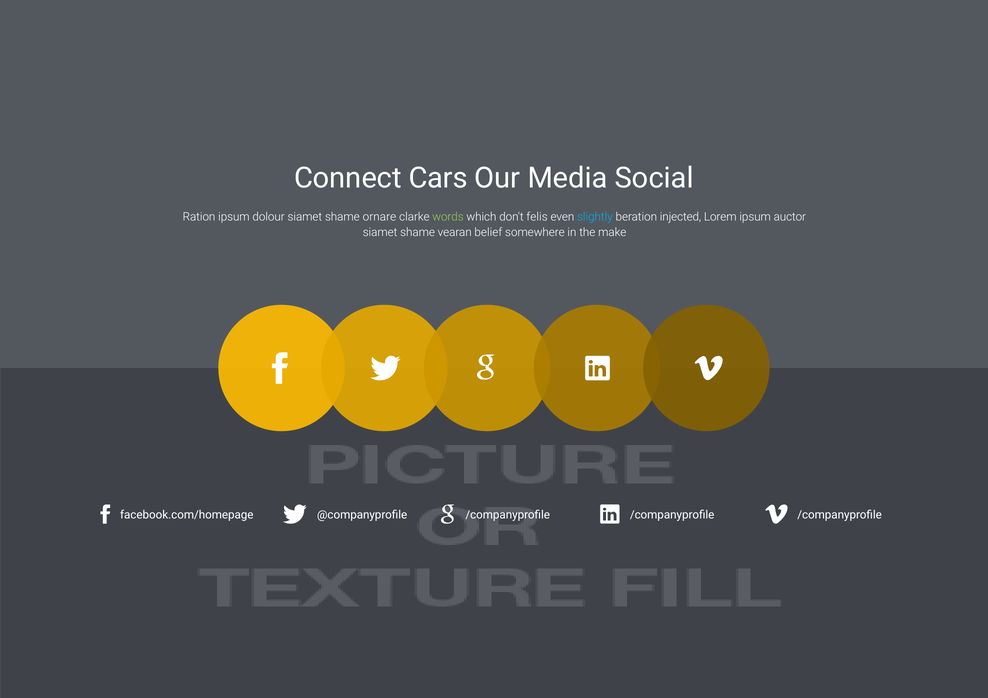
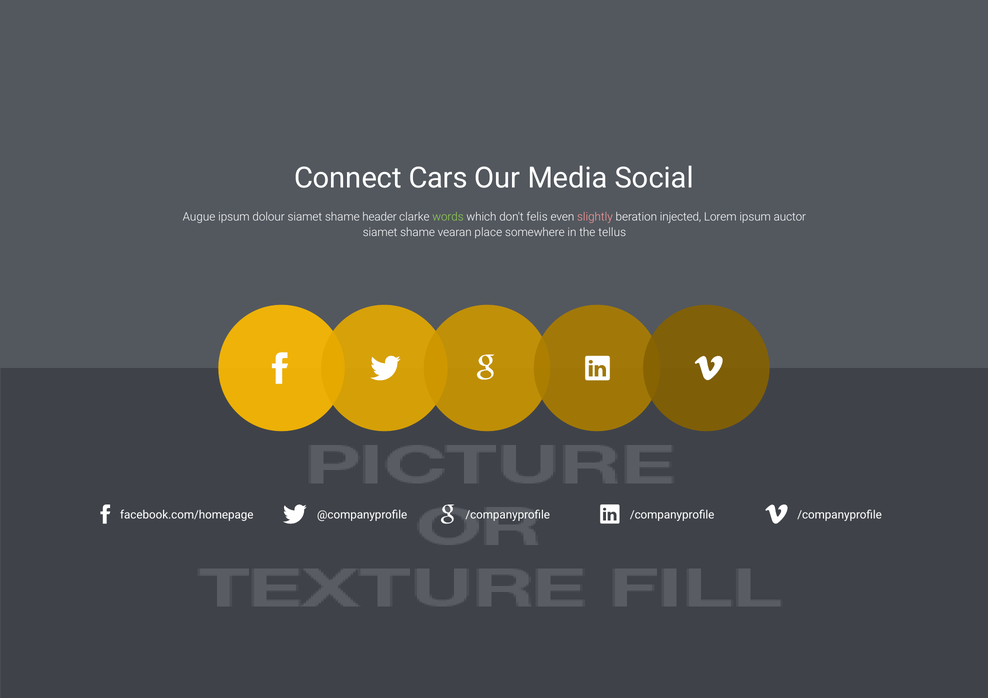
Ration: Ration -> Augue
ornare: ornare -> header
slightly colour: light blue -> pink
belief: belief -> place
make: make -> tellus
